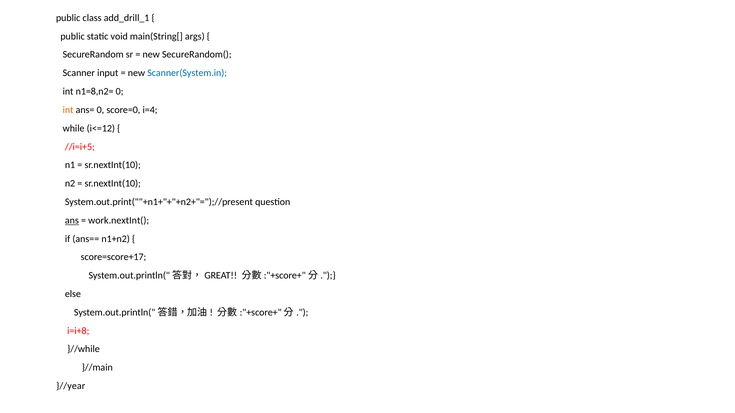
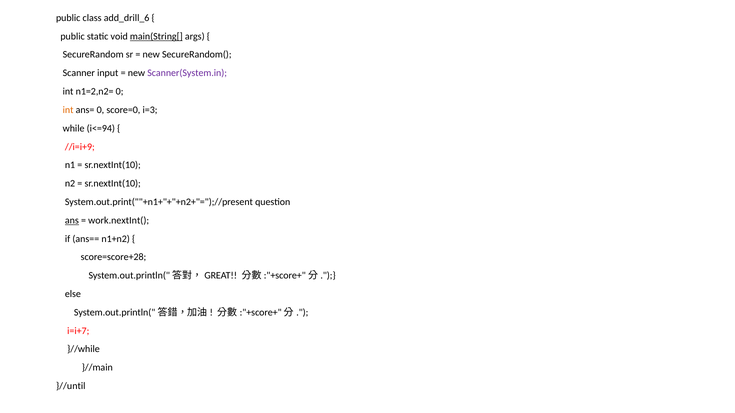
add_drill_1: add_drill_1 -> add_drill_6
main(String[ underline: none -> present
Scanner(System.in colour: blue -> purple
n1=8,n2=: n1=8,n2= -> n1=2,n2=
i=4: i=4 -> i=3
i<=12: i<=12 -> i<=94
//i=i+5: //i=i+5 -> //i=i+9
score=score+17: score=score+17 -> score=score+28
i=i+8: i=i+8 -> i=i+7
}//year: }//year -> }//until
